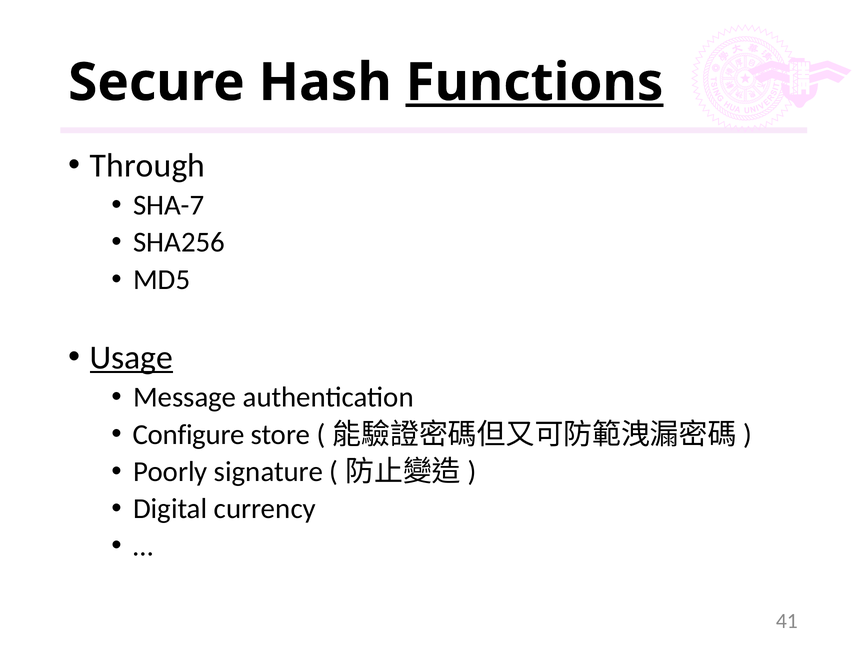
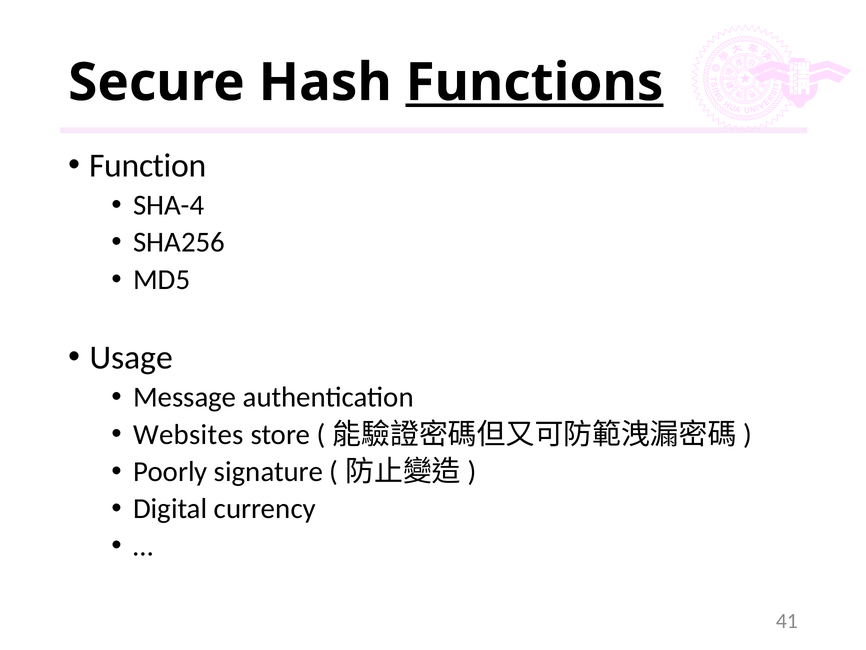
Through: Through -> Function
SHA-7: SHA-7 -> SHA-4
Usage underline: present -> none
Configure: Configure -> Websites
